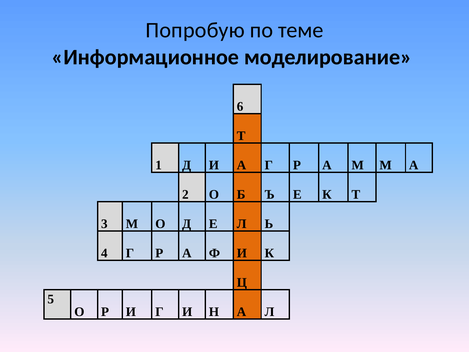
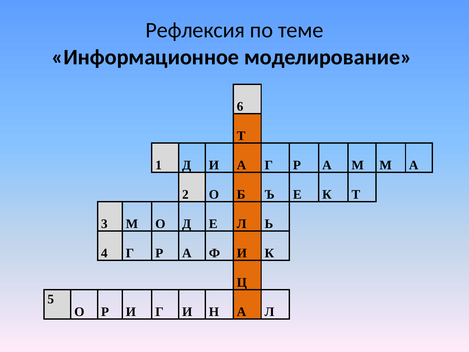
Попробую: Попробую -> Рефлексия
